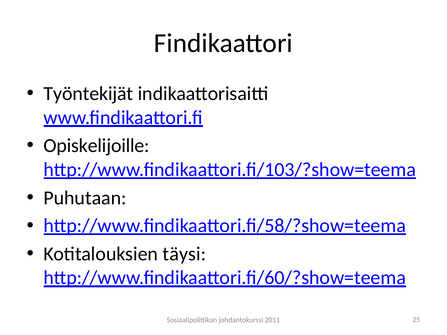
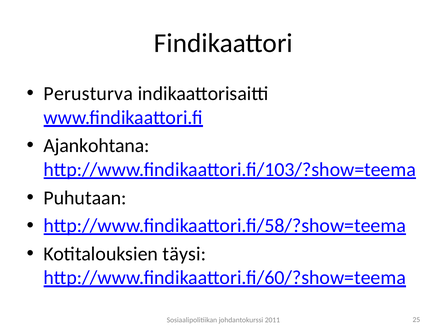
Työntekijät: Työntekijät -> Perusturva
Opiskelijoille: Opiskelijoille -> Ajankohtana
